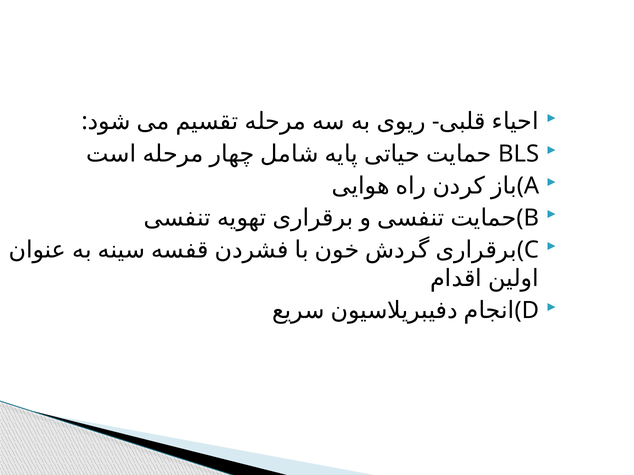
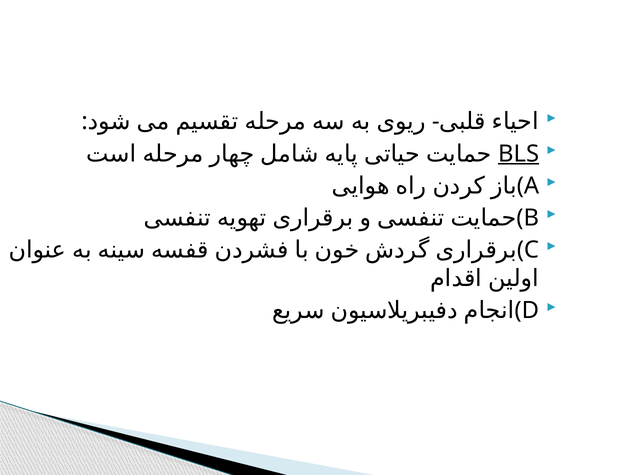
BLS underline: none -> present
